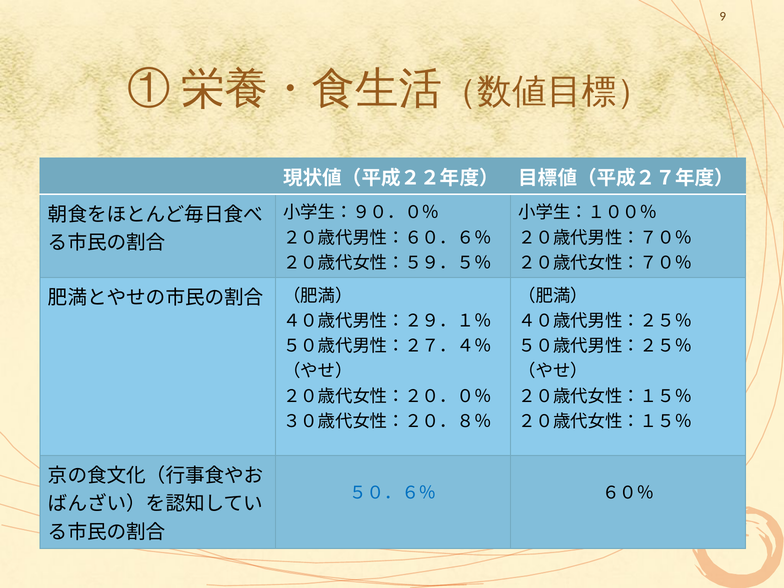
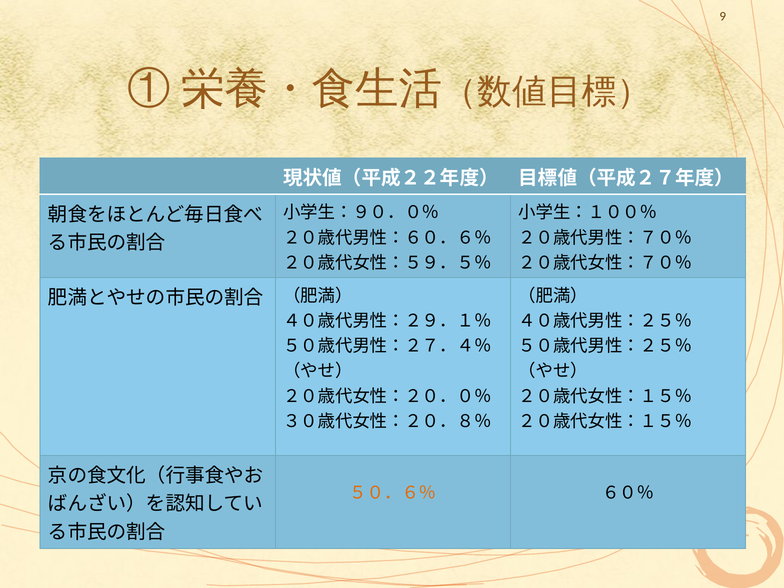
５０．６％ colour: blue -> orange
